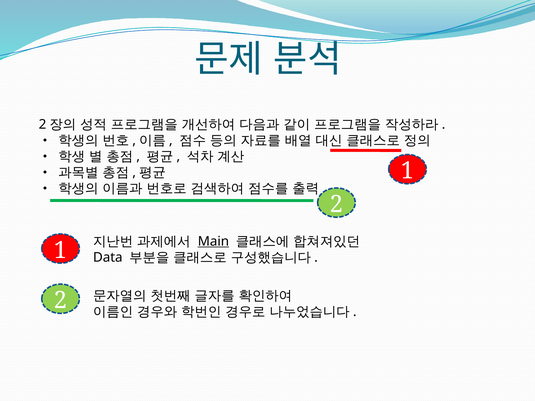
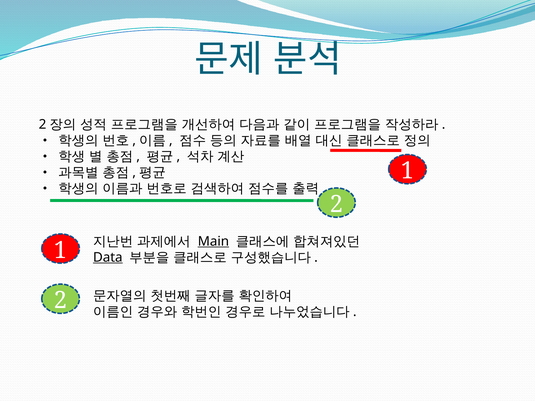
Data underline: none -> present
